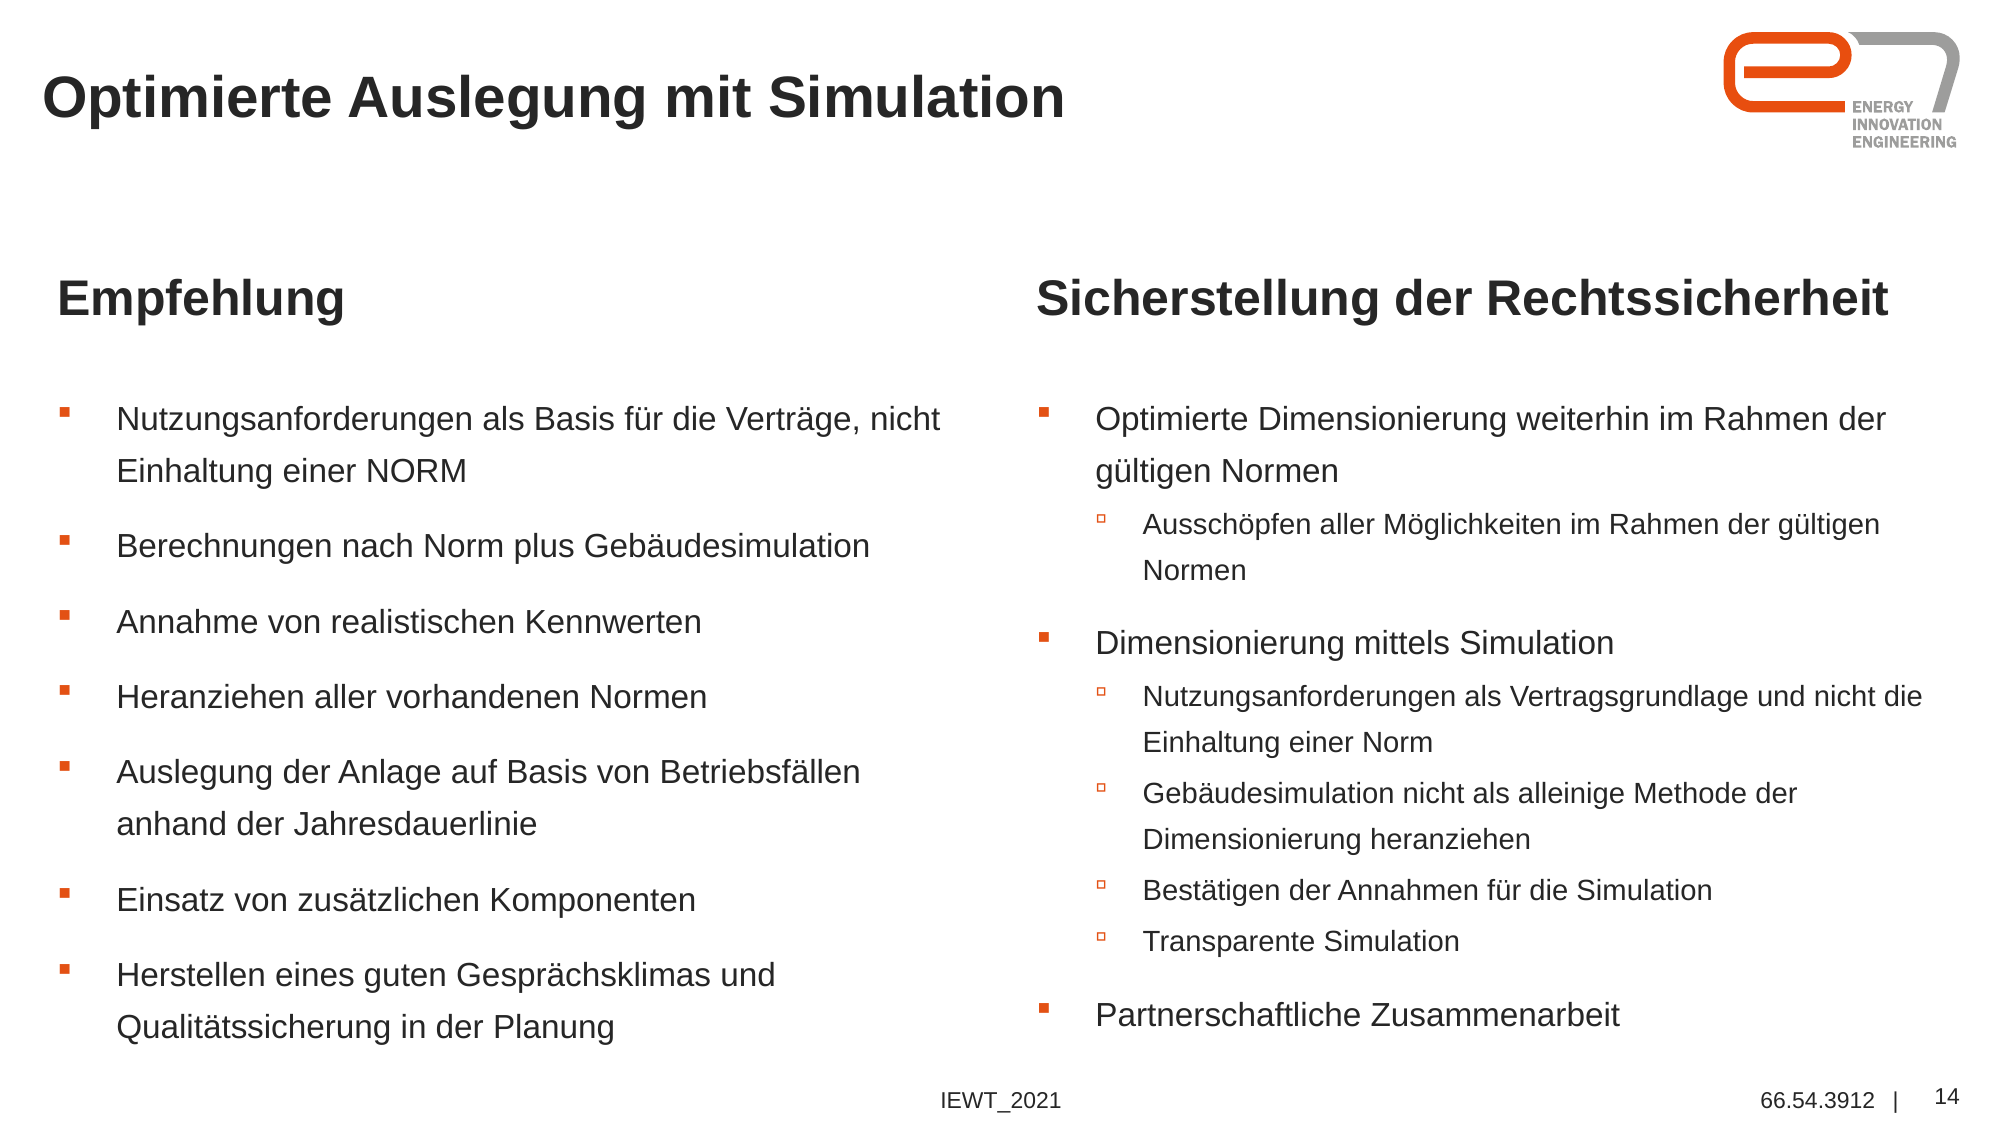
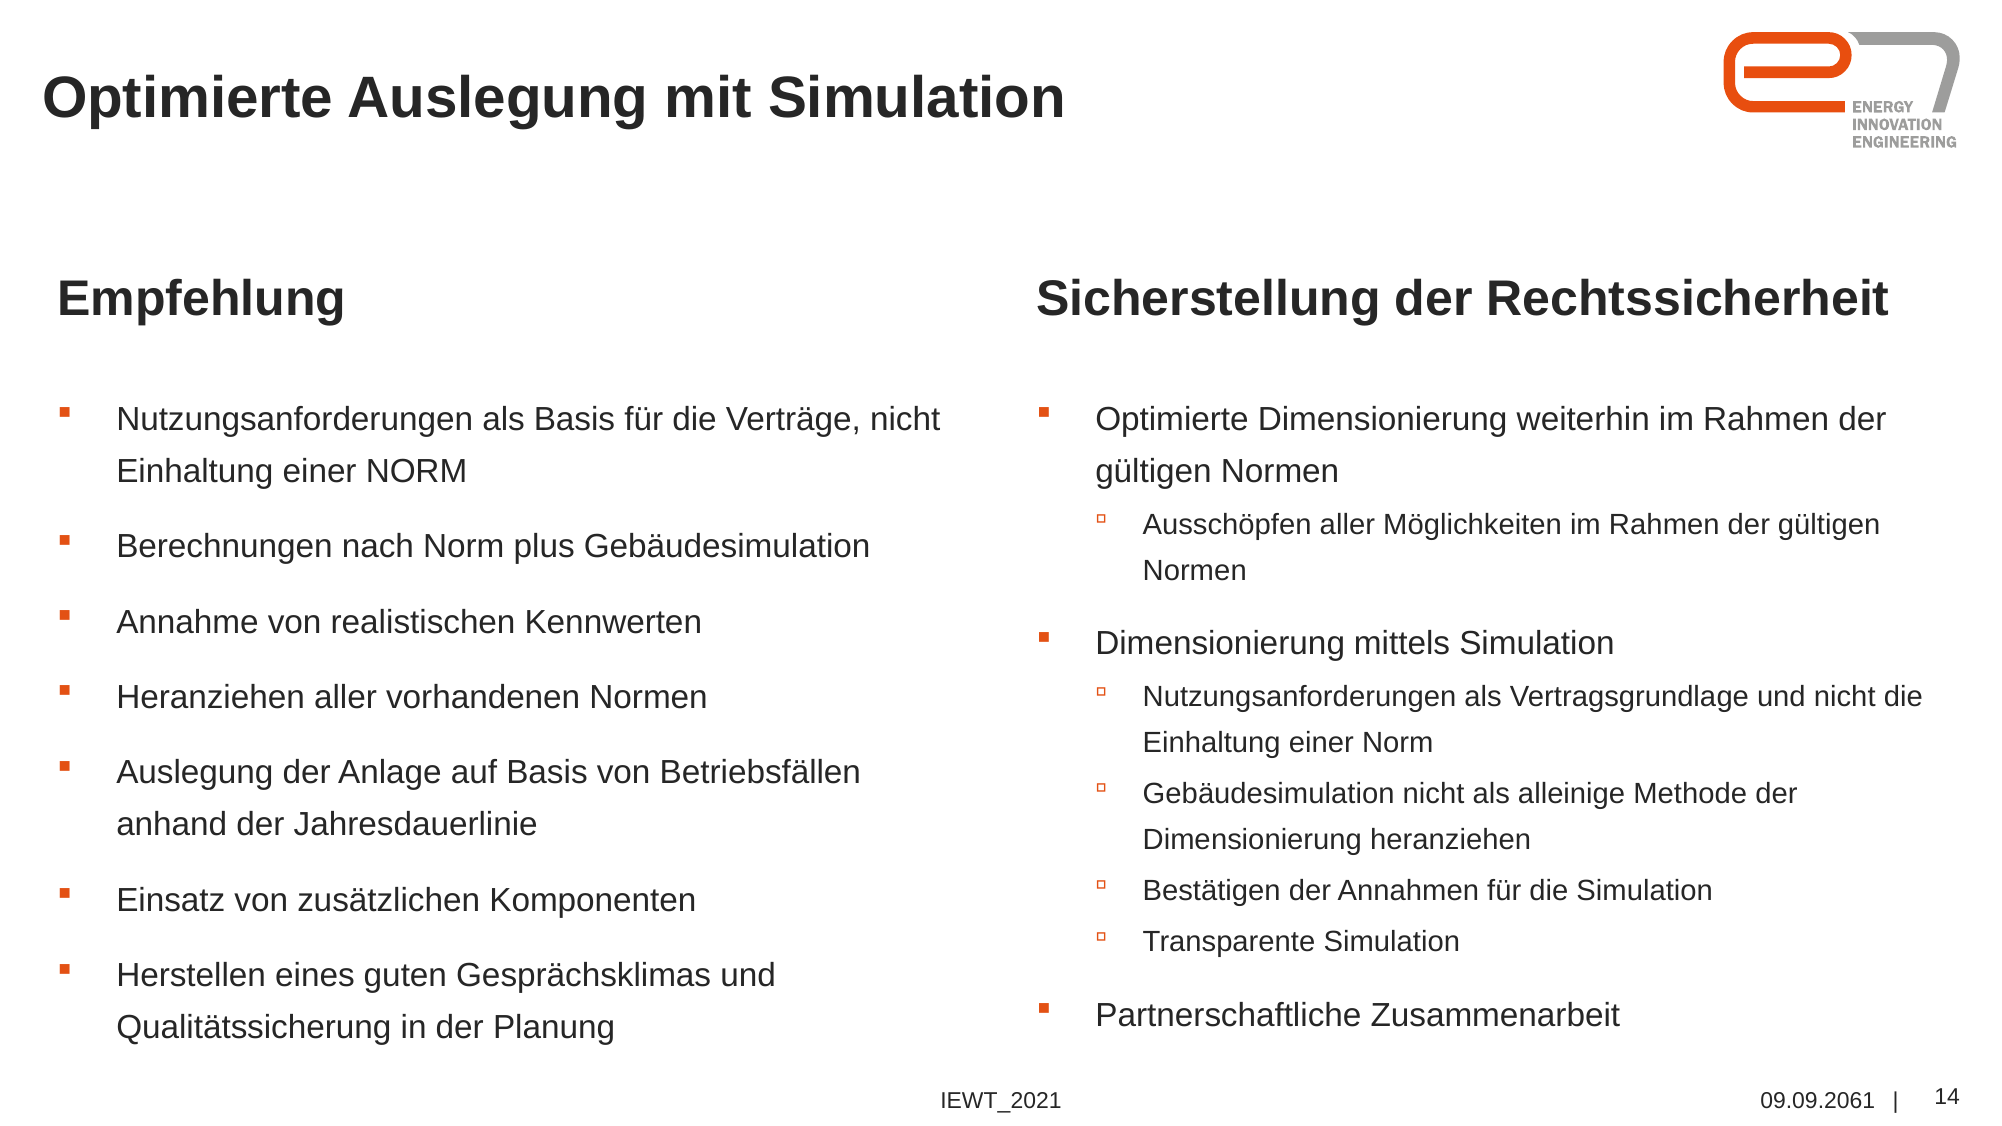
66.54.3912: 66.54.3912 -> 09.09.2061
